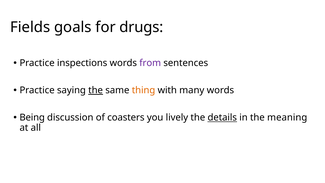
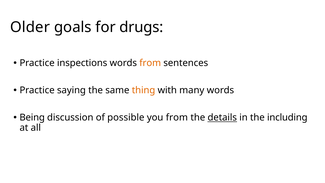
Fields: Fields -> Older
from at (150, 63) colour: purple -> orange
the at (96, 90) underline: present -> none
coasters: coasters -> possible
you lively: lively -> from
meaning: meaning -> including
